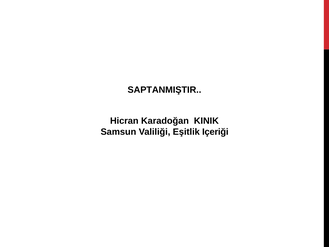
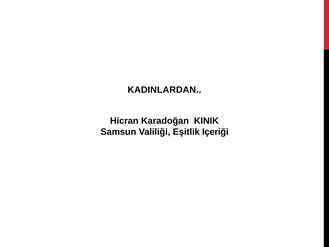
SAPTANMIŞTIR: SAPTANMIŞTIR -> KADINLARDAN
